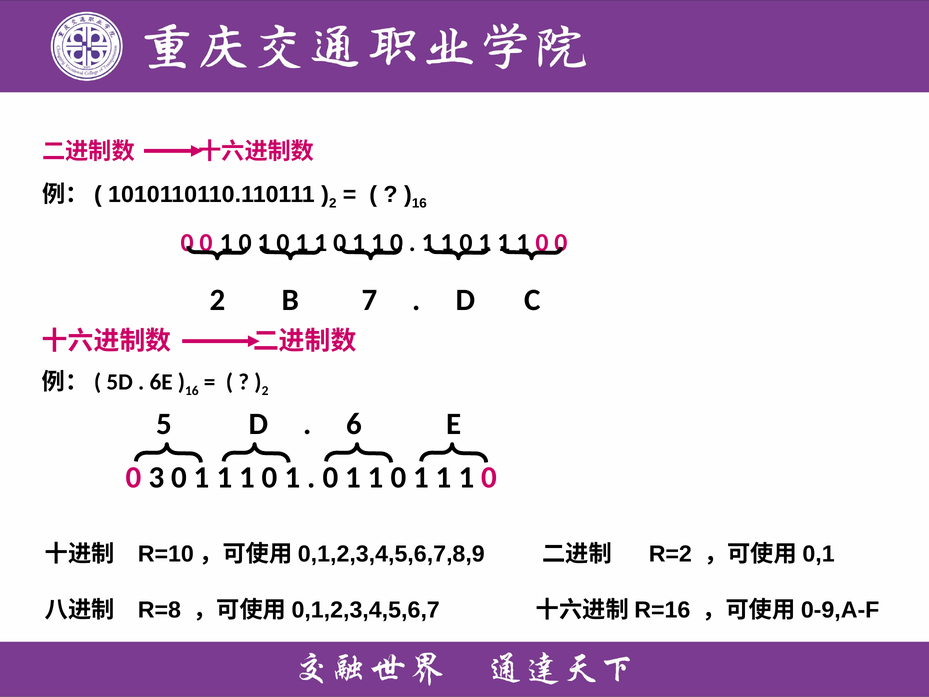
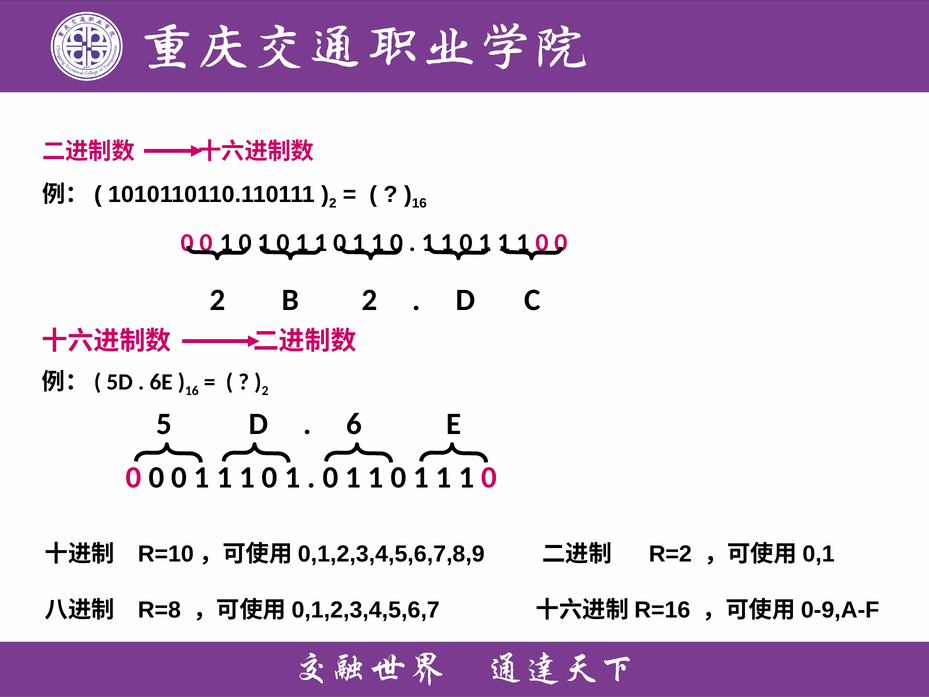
B 7: 7 -> 2
3 at (156, 478): 3 -> 0
